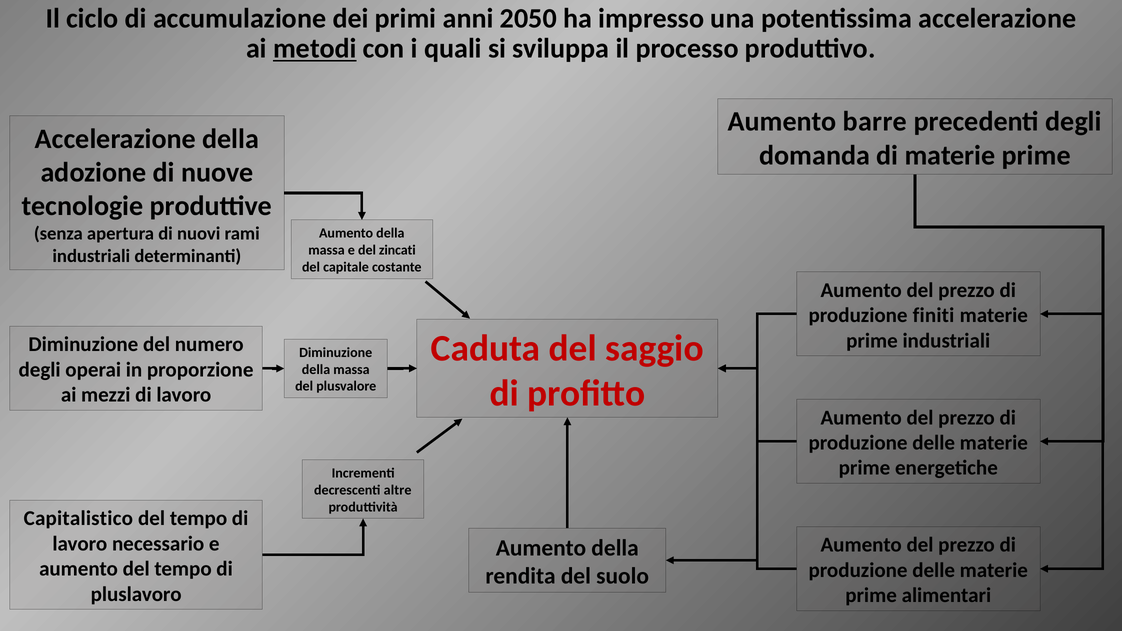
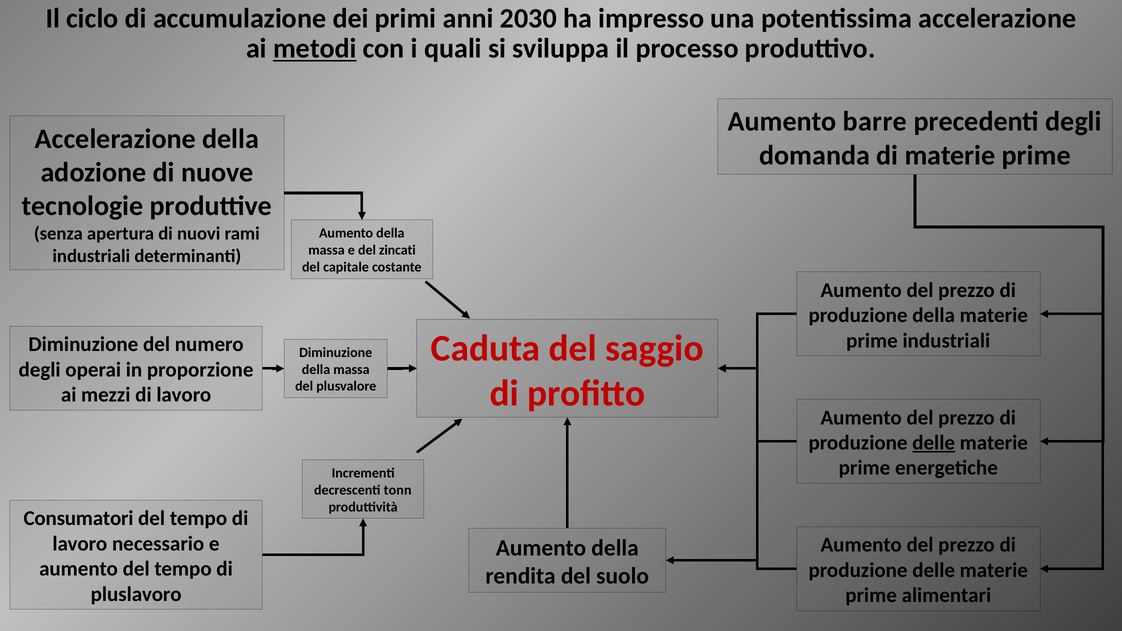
2050: 2050 -> 2030
produzione finiti: finiti -> della
delle at (934, 443) underline: none -> present
altre: altre -> tonn
Capitalistico: Capitalistico -> Consumatori
